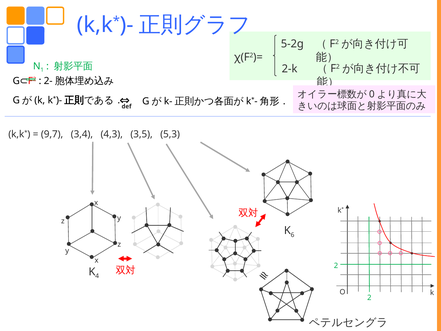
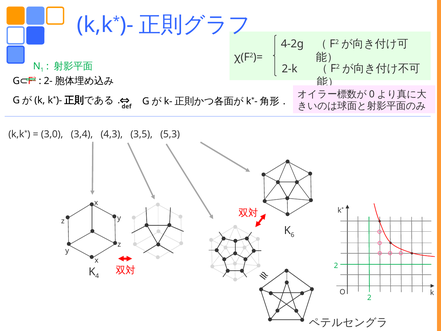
5-2g: 5-2g -> 4-2g
9,7: 9,7 -> 3,0
